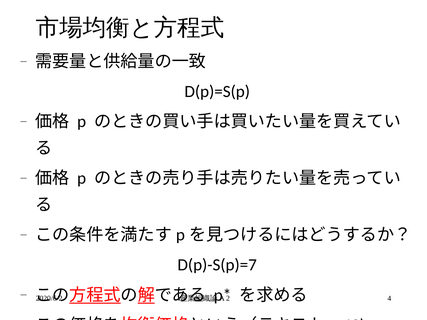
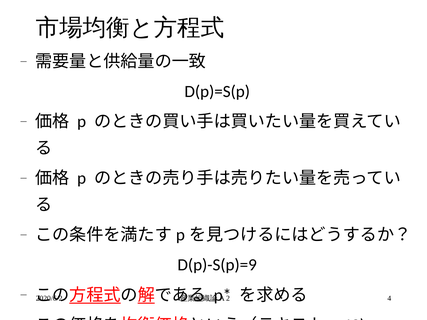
D(p)-S(p)=7: D(p)-S(p)=7 -> D(p)-S(p)=9
